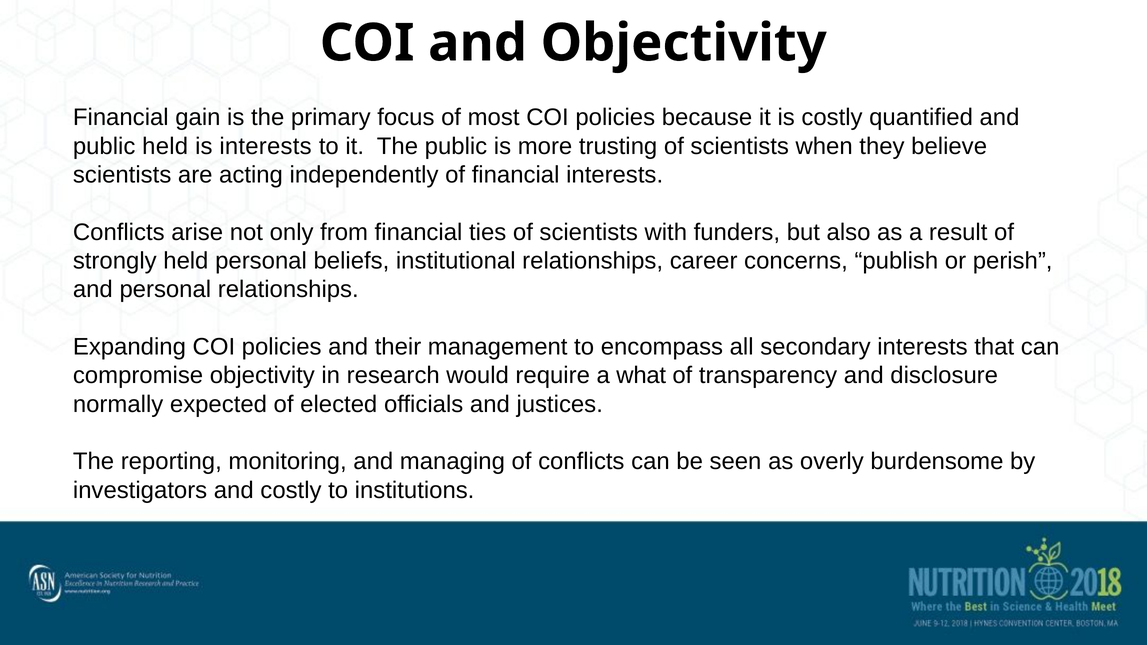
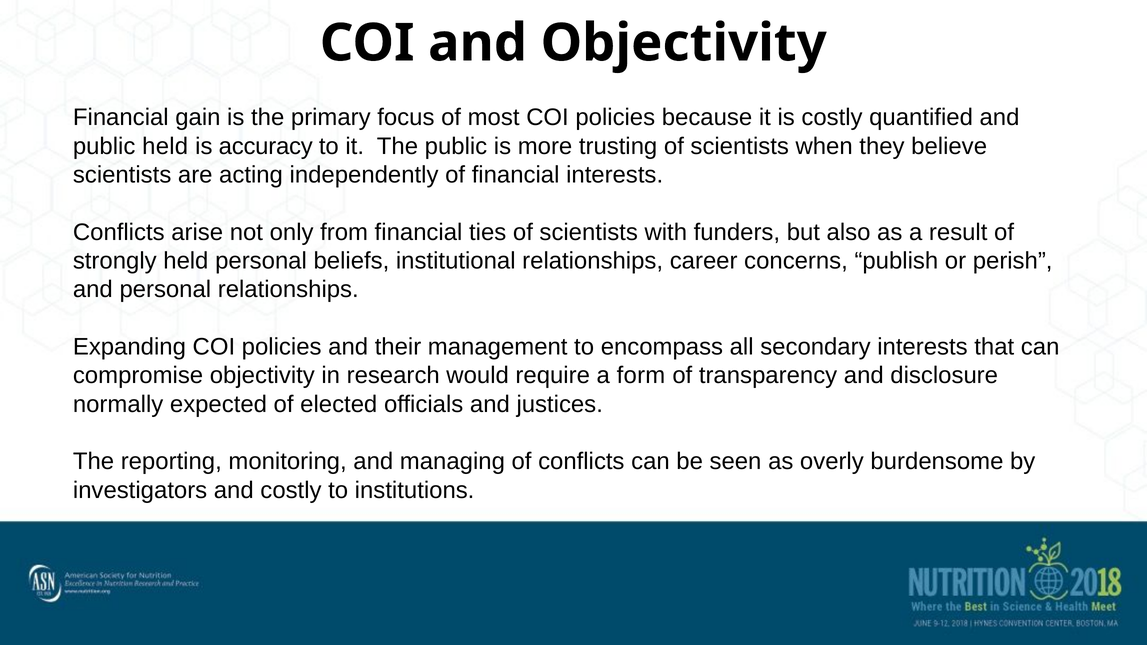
is interests: interests -> accuracy
what: what -> form
